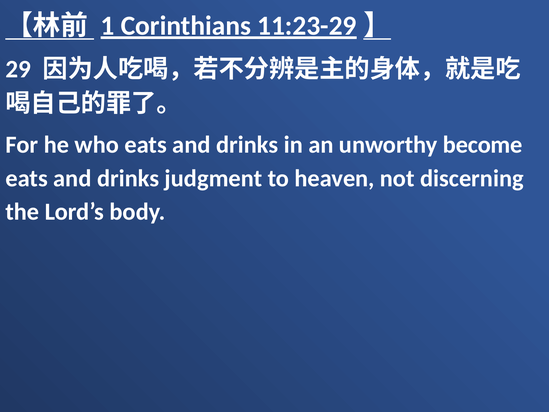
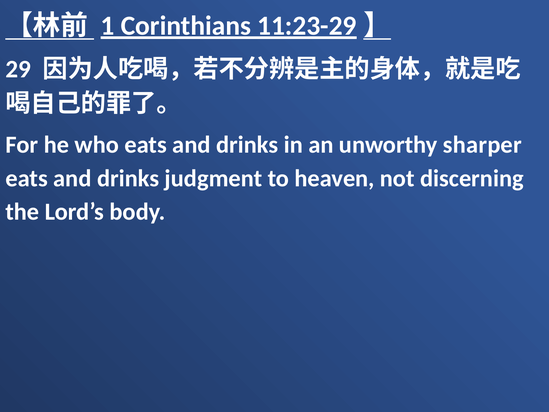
become: become -> sharper
